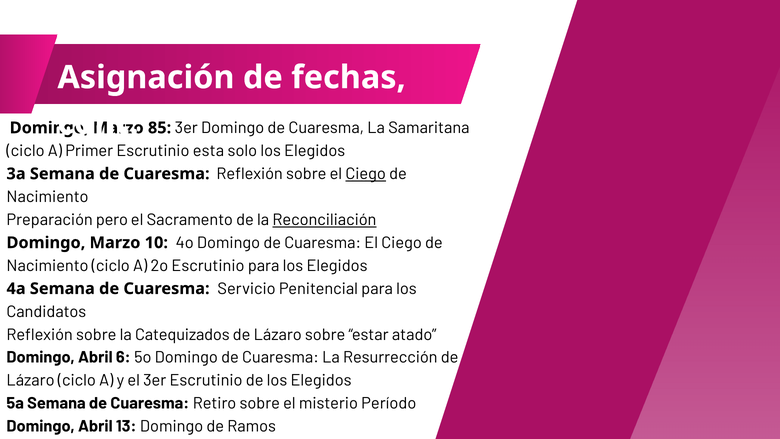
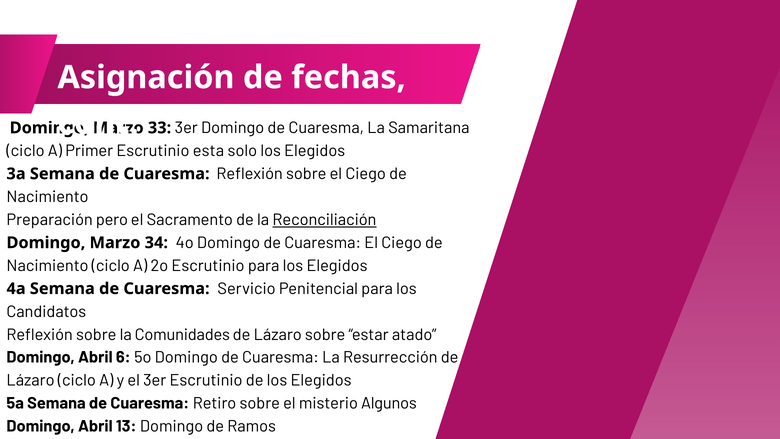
85: 85 -> 33
Ciego at (366, 174) underline: present -> none
10: 10 -> 34
Catequizados: Catequizados -> Comunidades
Período: Período -> Algunos
